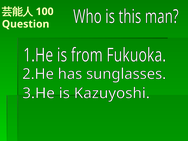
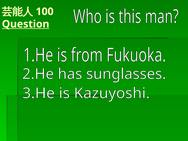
Question underline: none -> present
